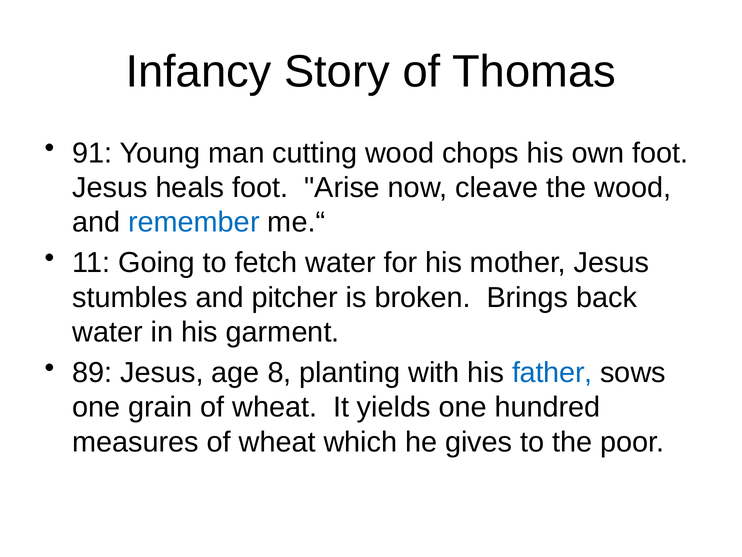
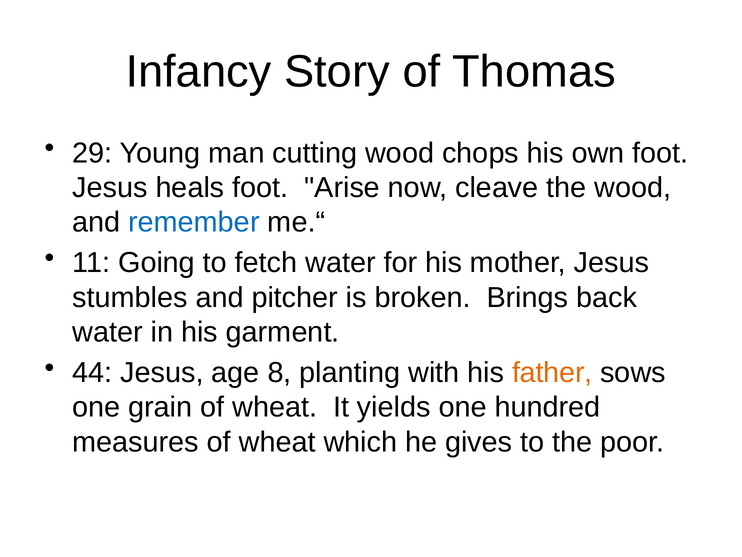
91: 91 -> 29
89: 89 -> 44
father colour: blue -> orange
